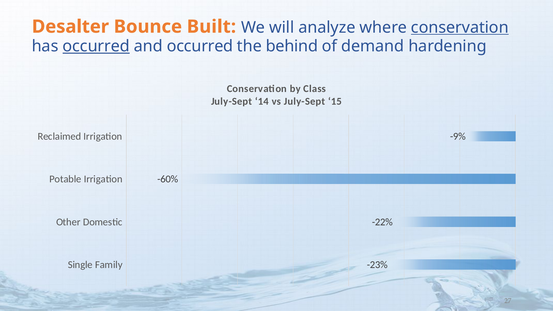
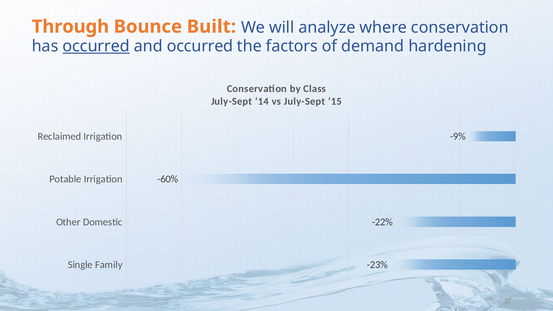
Desalter: Desalter -> Through
conservation at (460, 27) underline: present -> none
behind: behind -> factors
